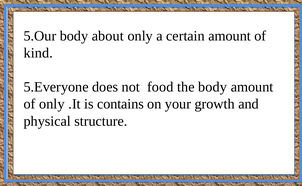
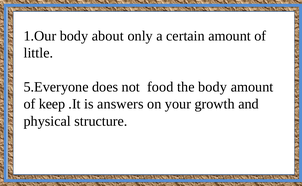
5.Our: 5.Our -> 1.Our
kind: kind -> little
of only: only -> keep
contains: contains -> answers
